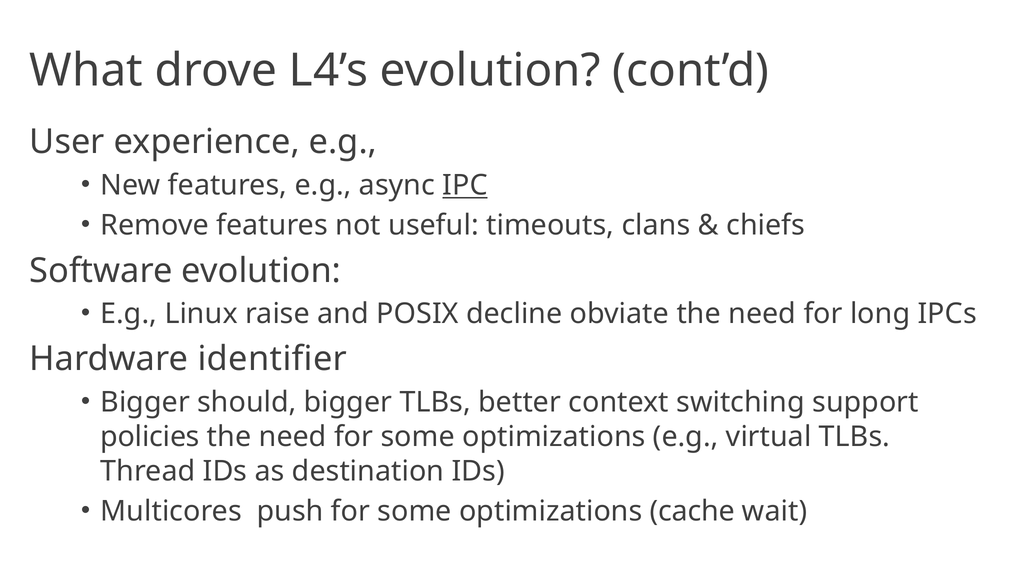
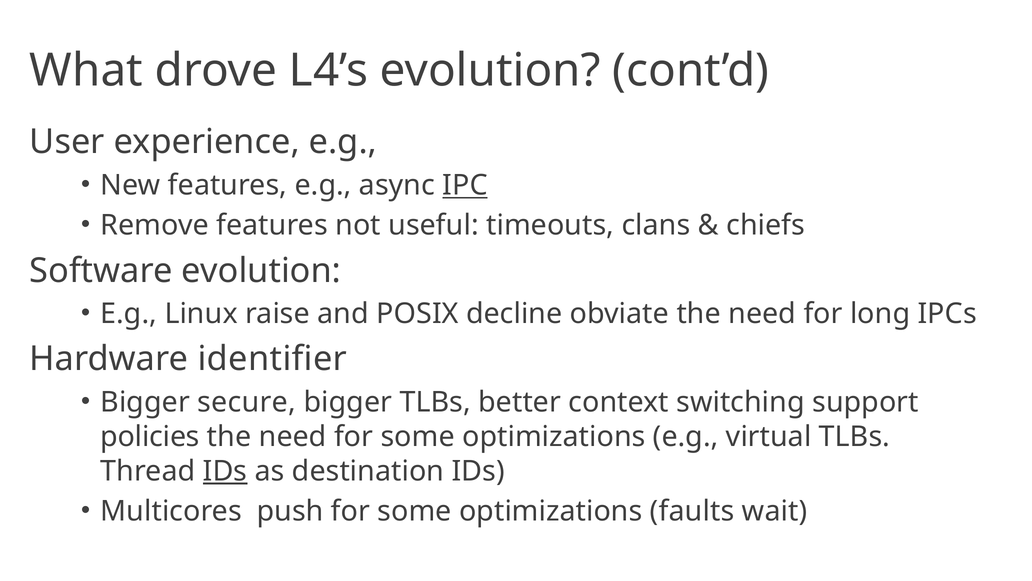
should: should -> secure
IDs at (225, 471) underline: none -> present
cache: cache -> faults
